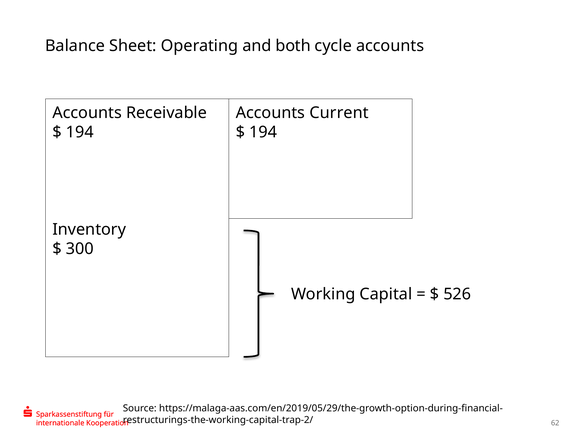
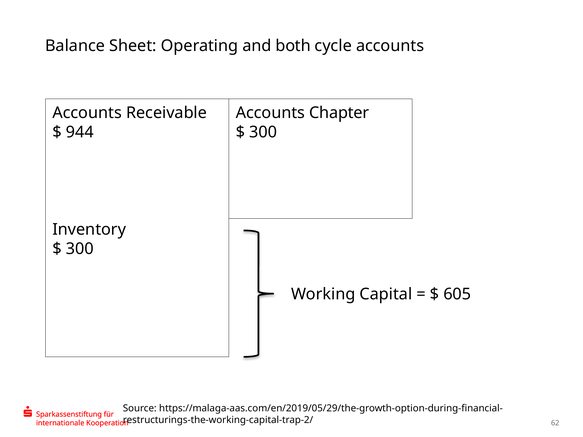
Current: Current -> Chapter
194 at (263, 132): 194 -> 300
194 at (80, 132): 194 -> 944
526: 526 -> 605
